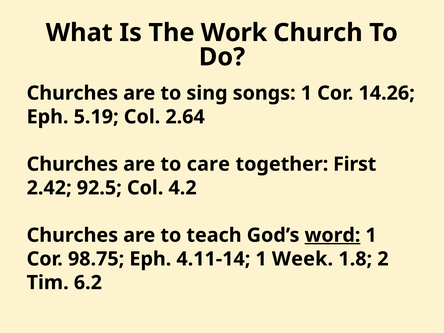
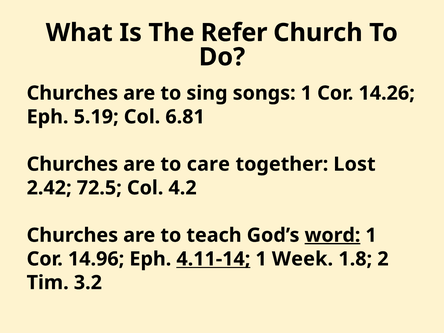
Work: Work -> Refer
2.64: 2.64 -> 6.81
First: First -> Lost
92.5: 92.5 -> 72.5
98.75: 98.75 -> 14.96
4.11-14 underline: none -> present
6.2: 6.2 -> 3.2
